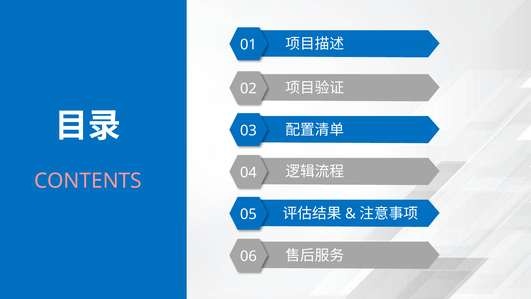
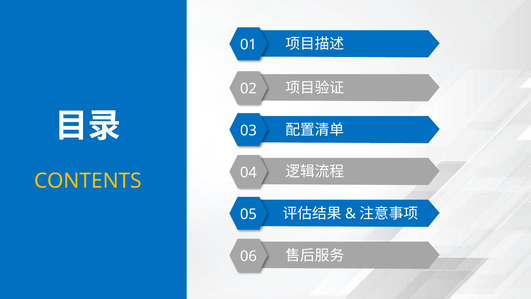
CONTENTS colour: pink -> yellow
